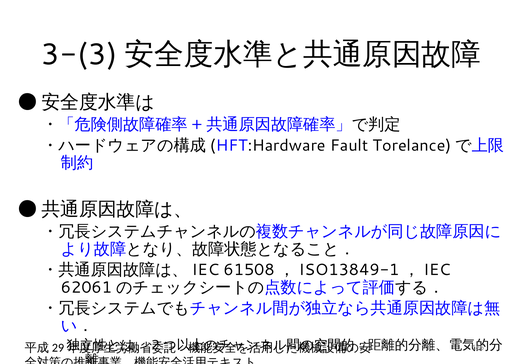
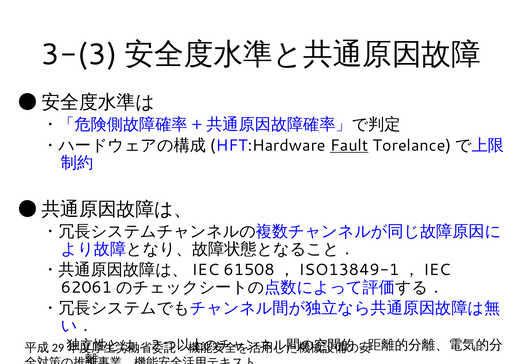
Fault underline: none -> present
